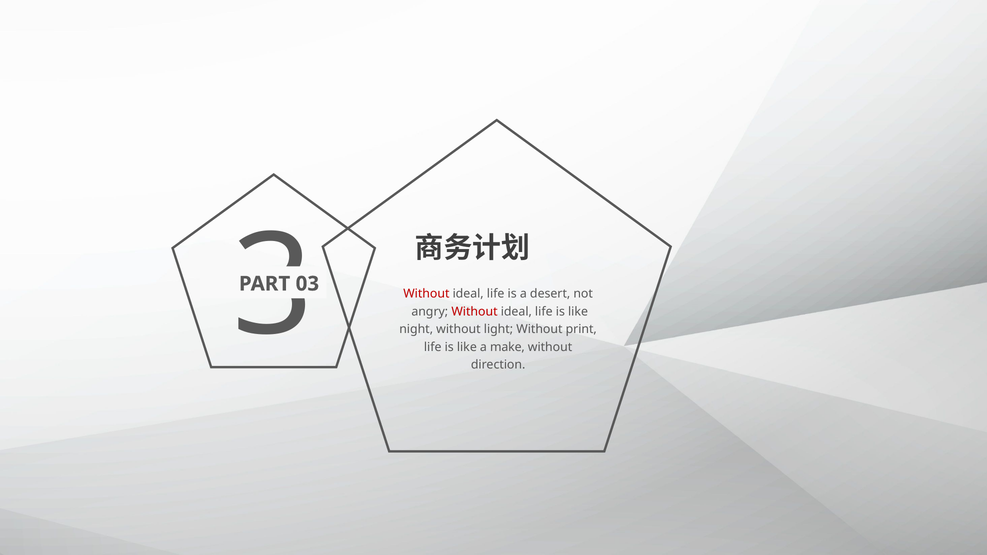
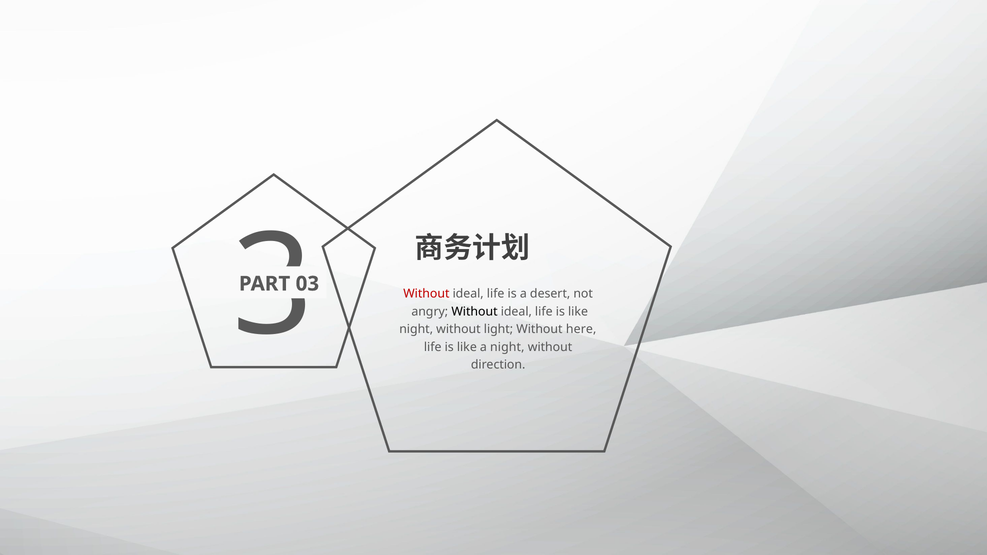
Without at (474, 312) colour: red -> black
print: print -> here
a make: make -> night
